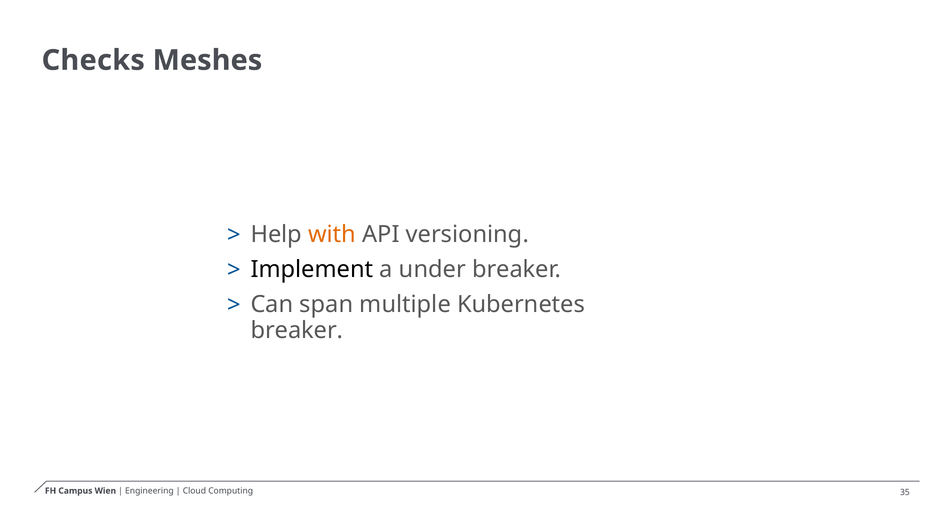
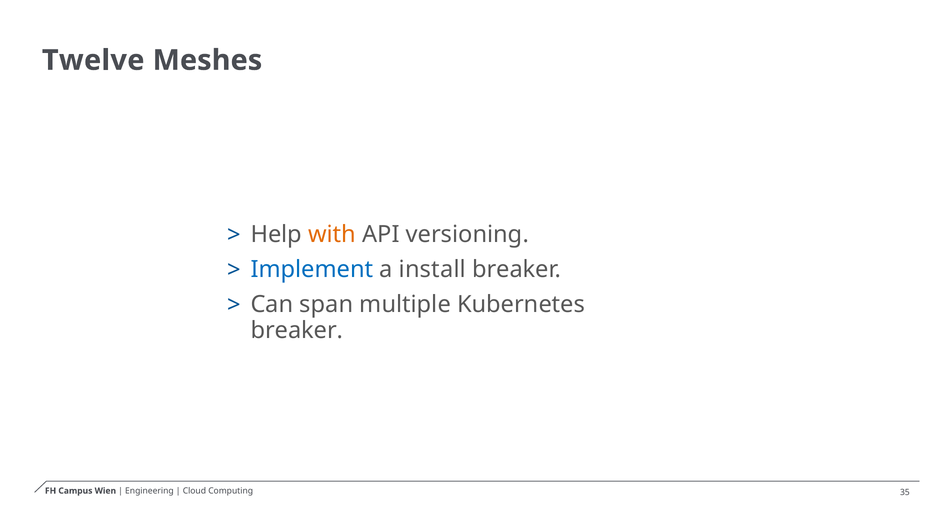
Checks: Checks -> Twelve
Implement colour: black -> blue
under: under -> install
